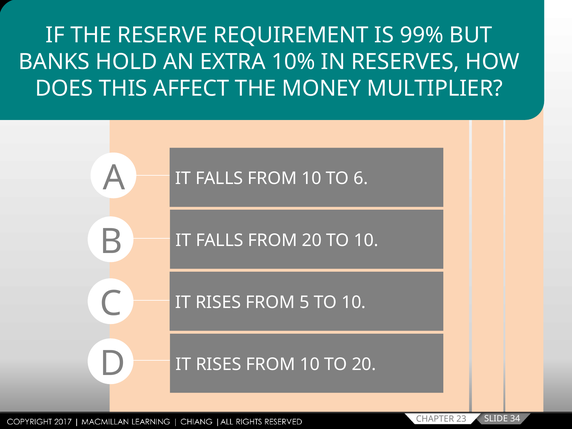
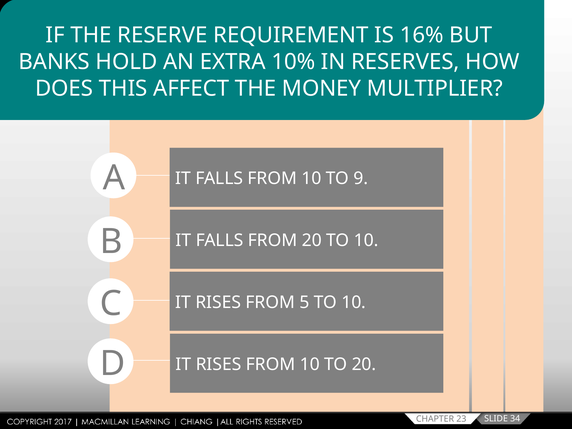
99%: 99% -> 16%
6: 6 -> 9
